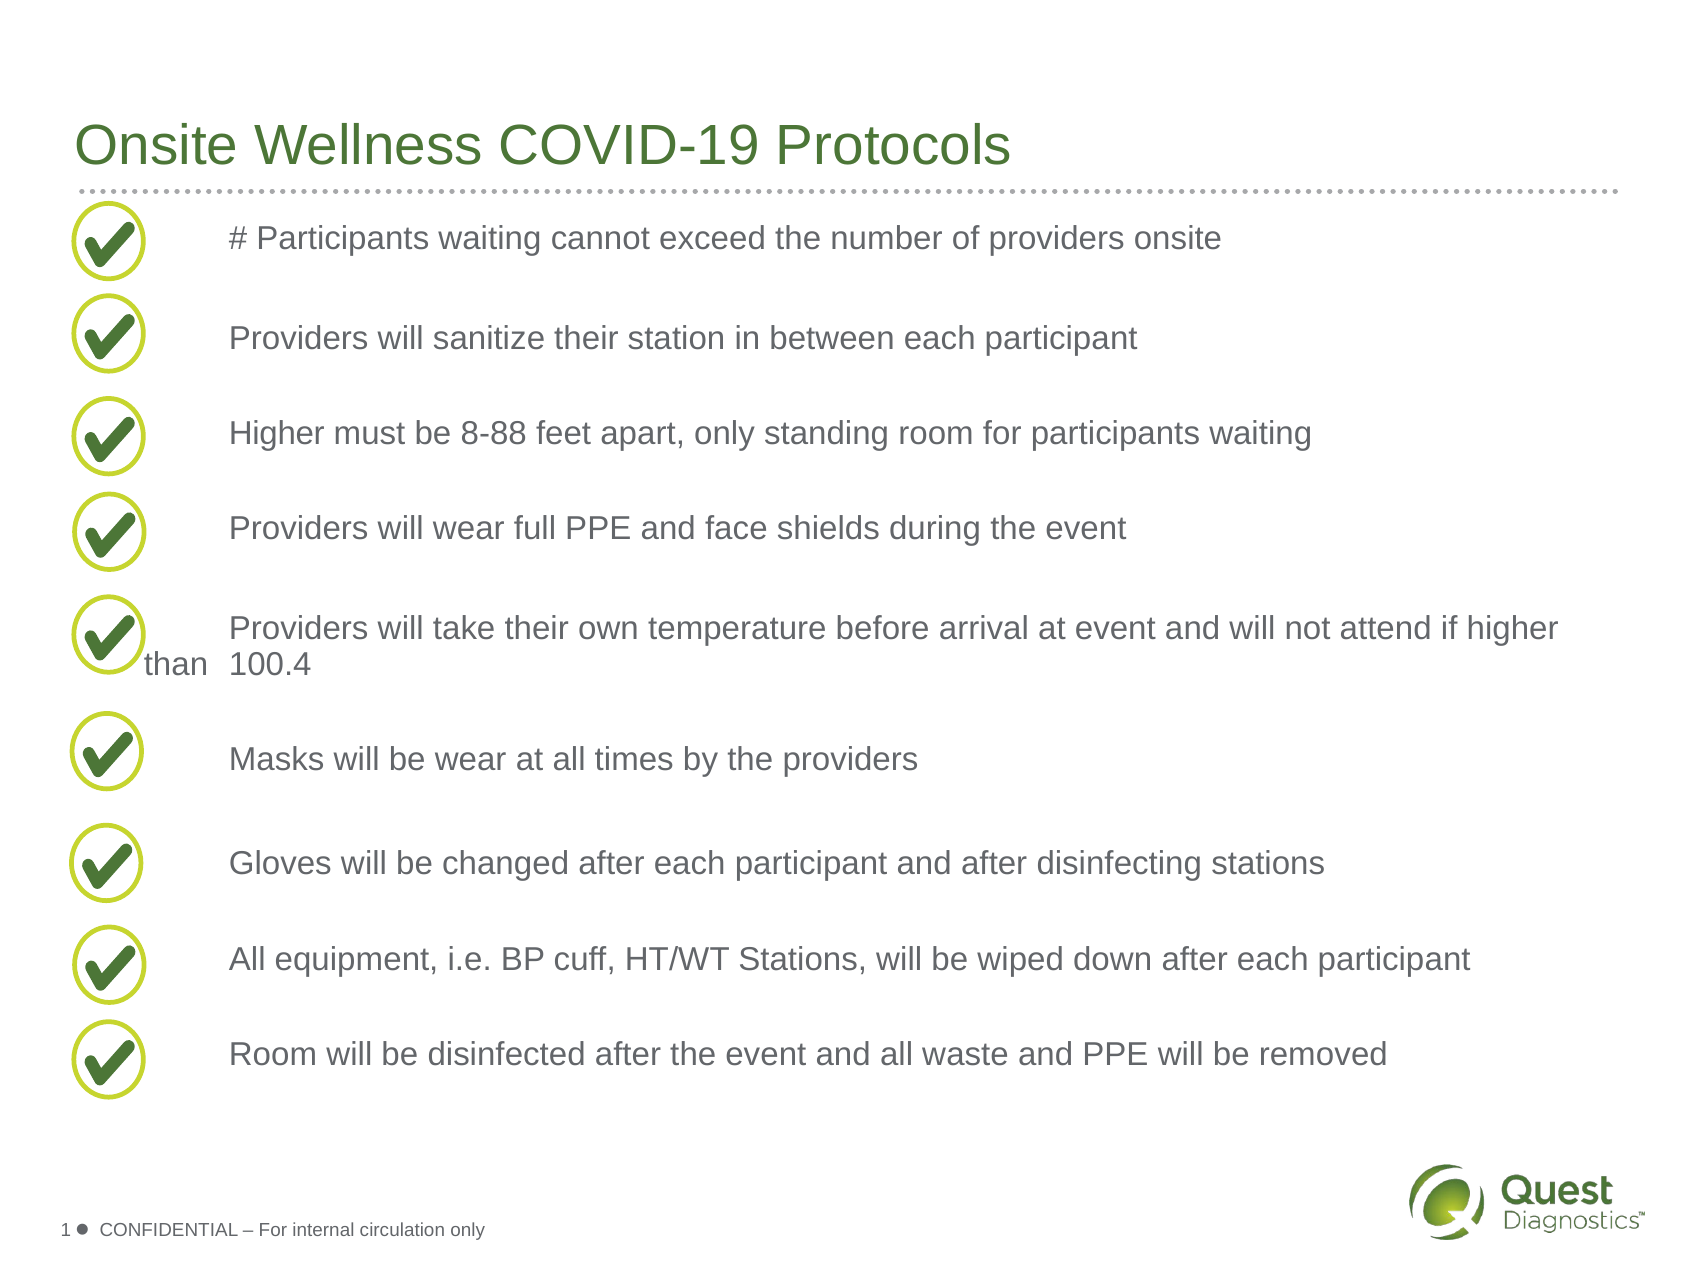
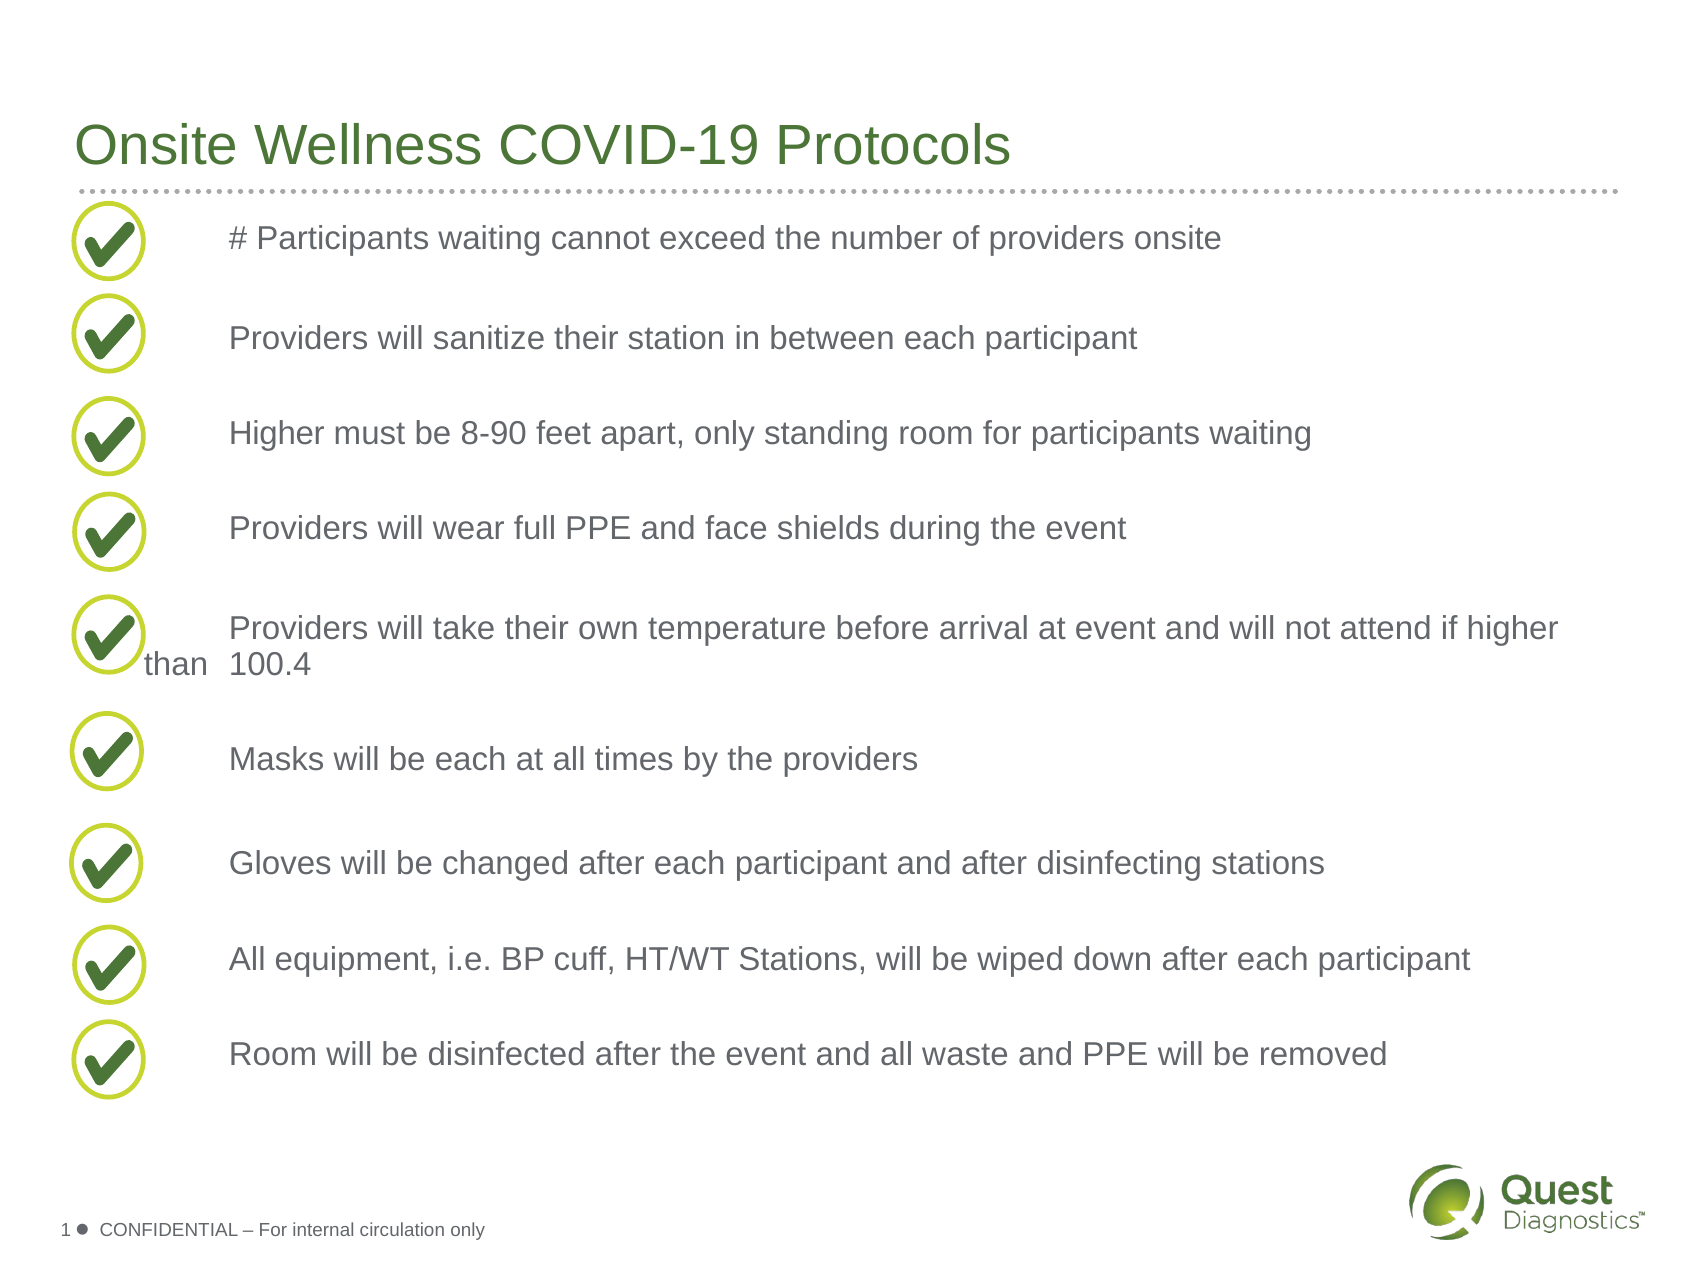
8-88: 8-88 -> 8-90
be wear: wear -> each
